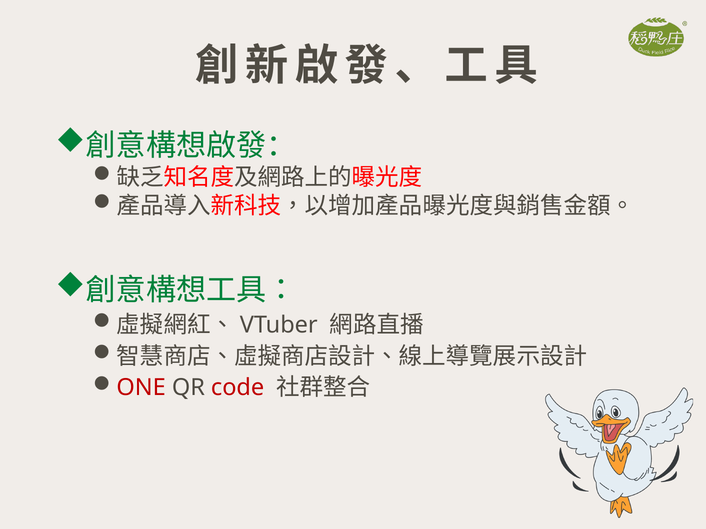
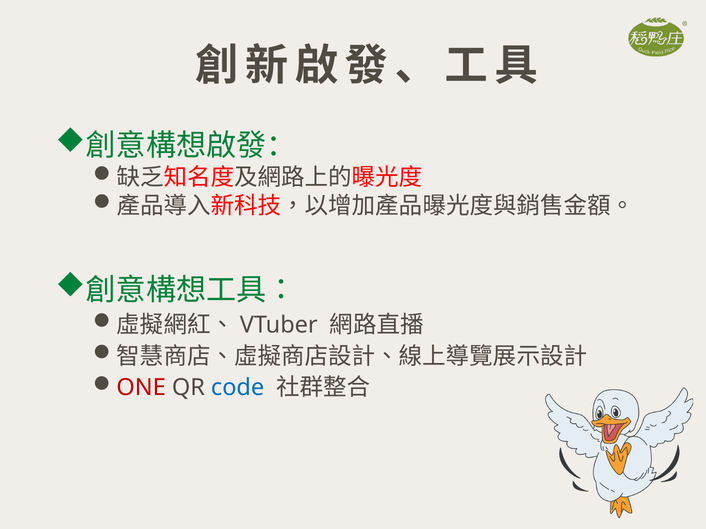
code colour: red -> blue
